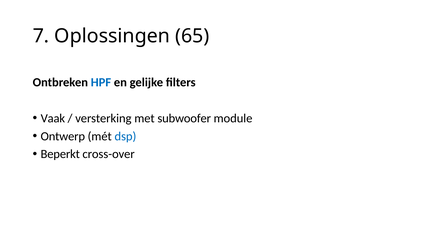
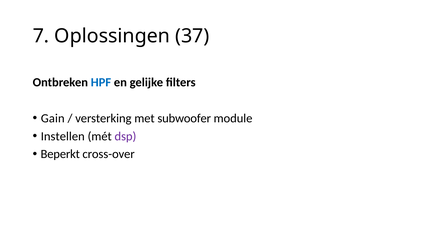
65: 65 -> 37
Vaak: Vaak -> Gain
Ontwerp: Ontwerp -> Instellen
dsp colour: blue -> purple
